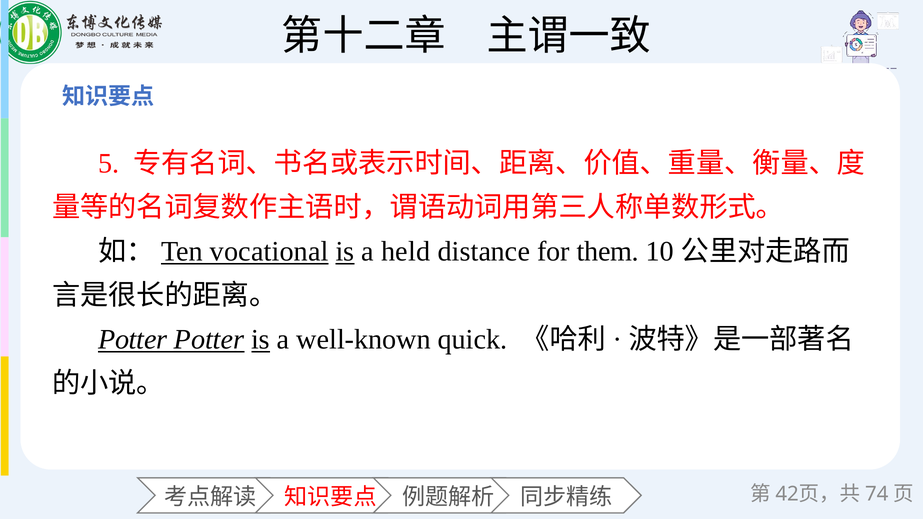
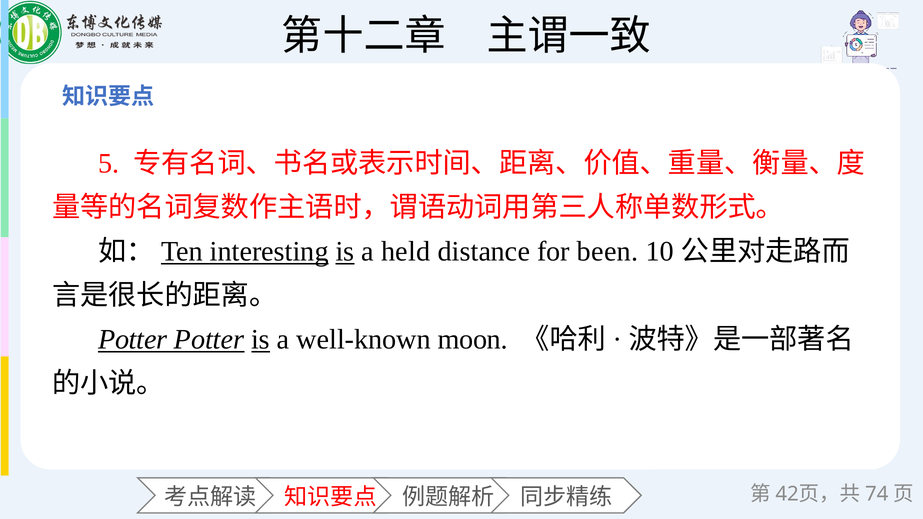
vocational: vocational -> interesting
them: them -> been
quick: quick -> moon
